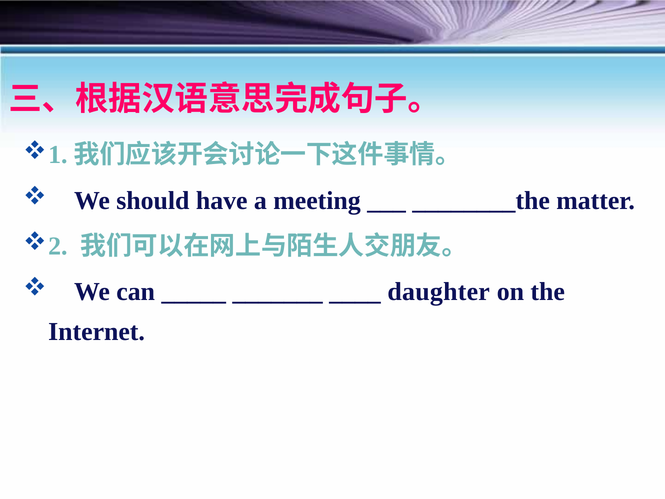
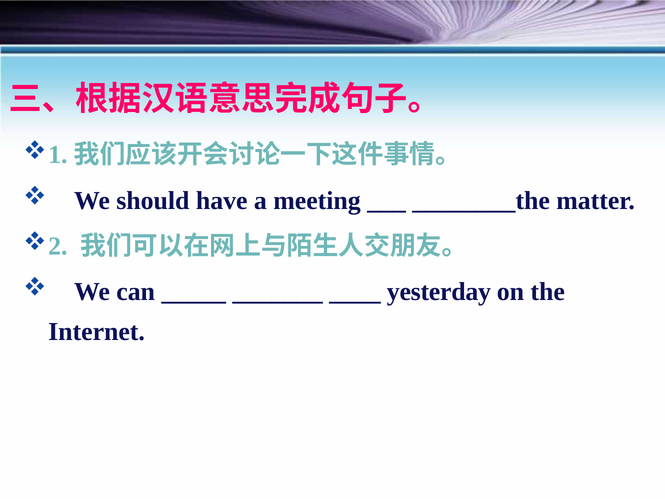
daughter: daughter -> yesterday
